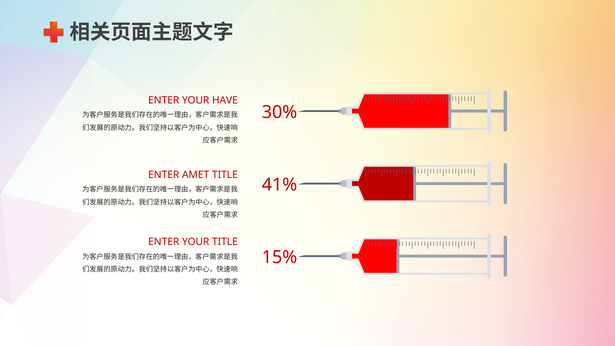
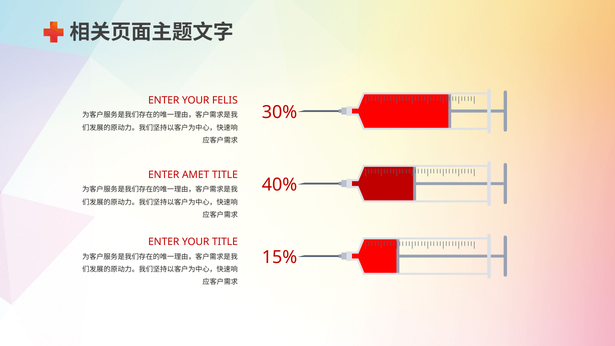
HAVE: HAVE -> FELIS
41%: 41% -> 40%
